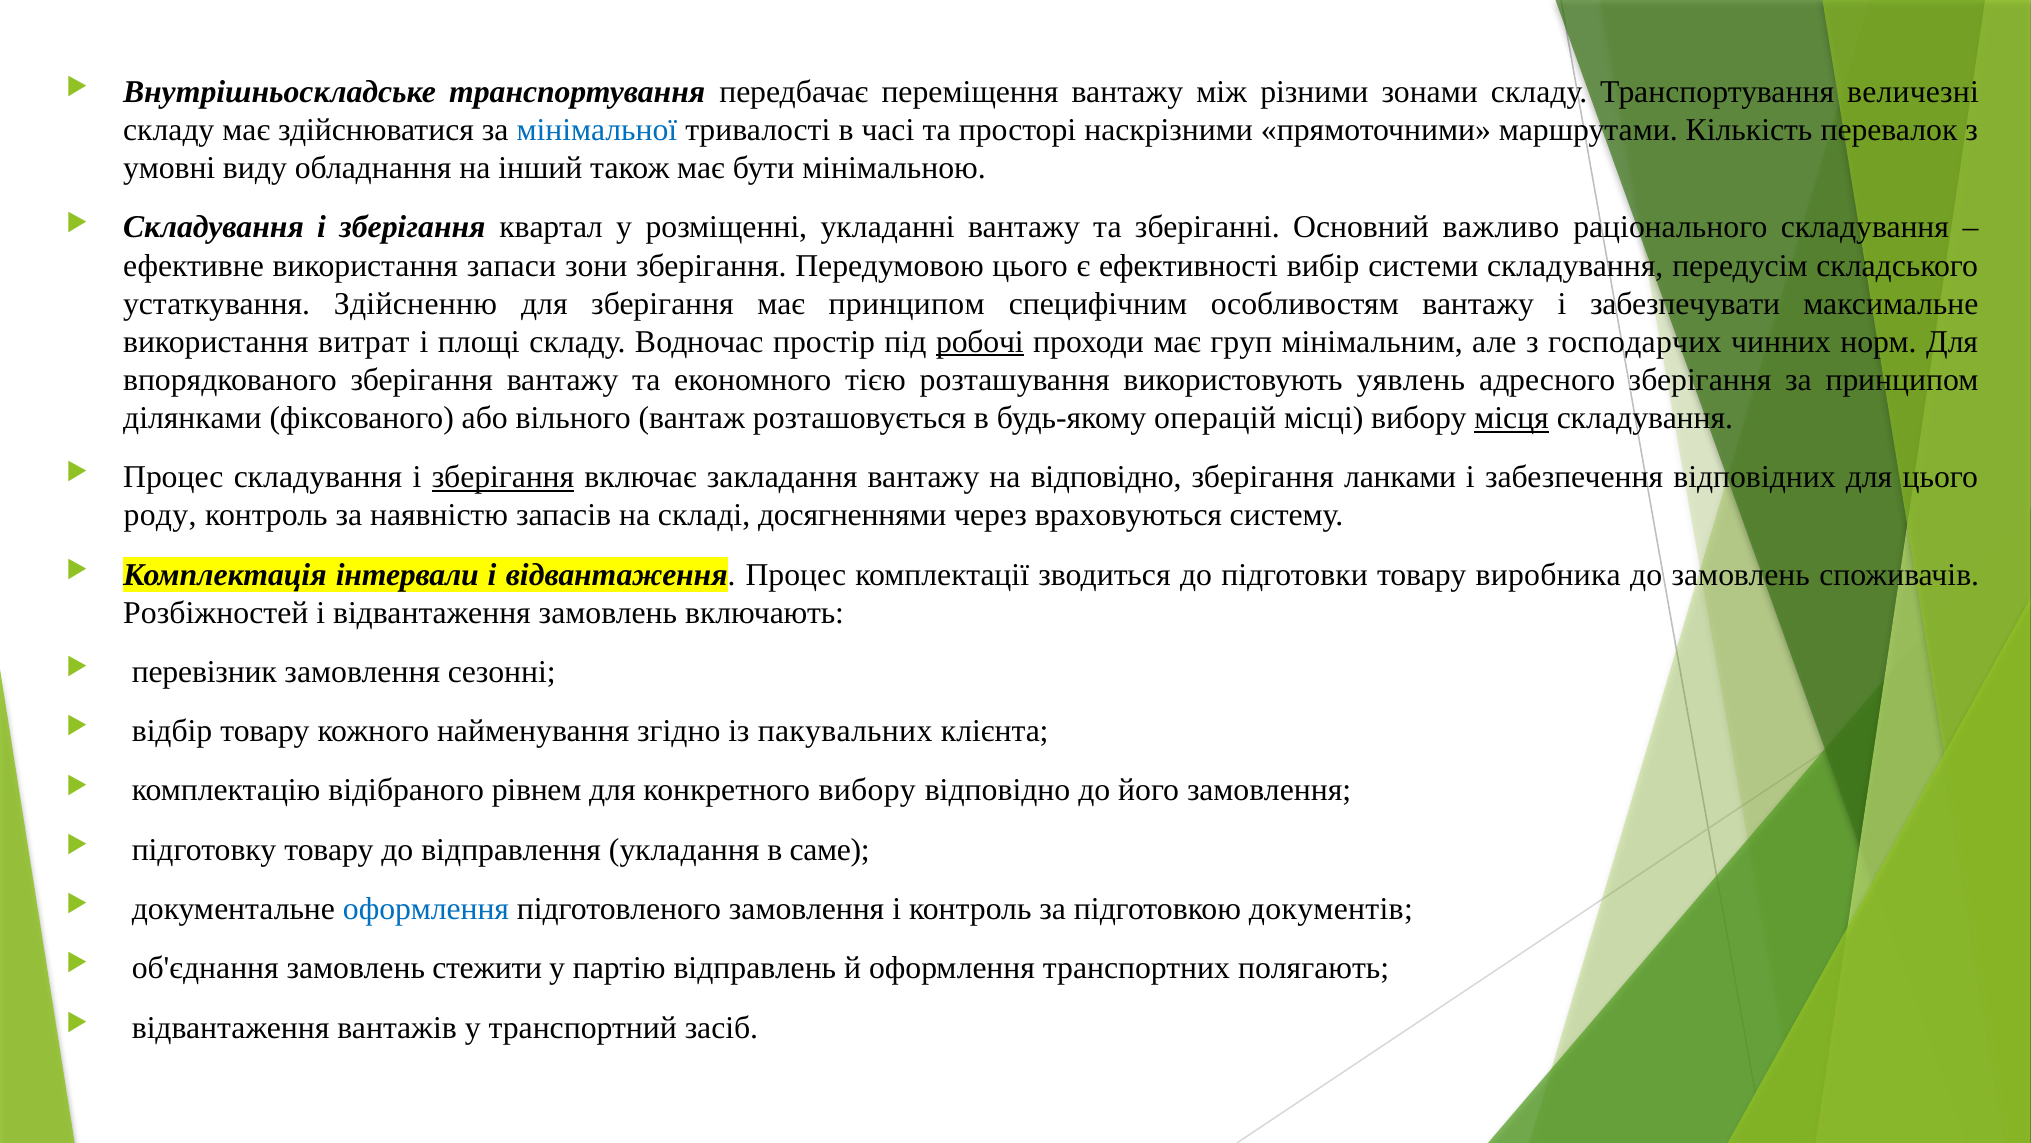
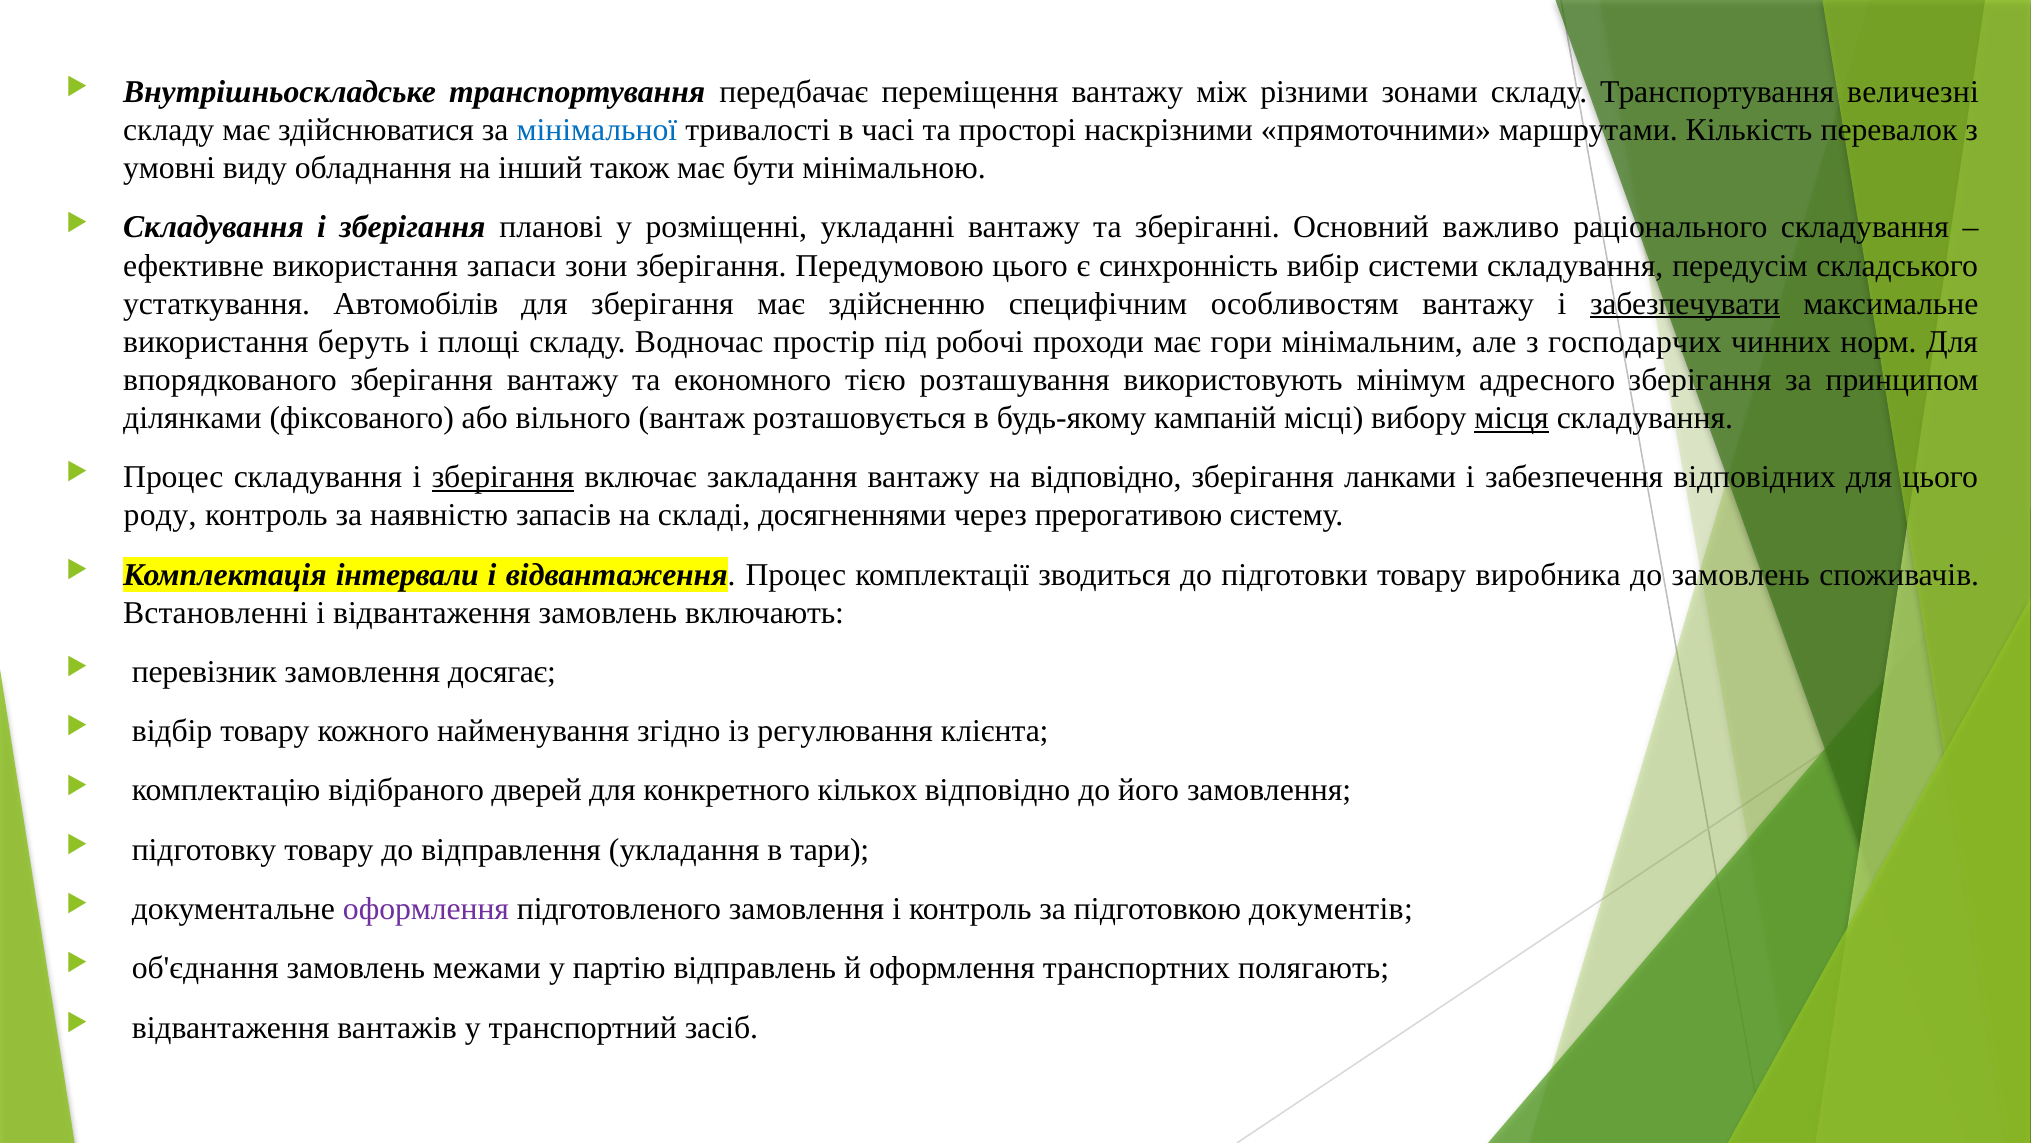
квартал: квартал -> планові
ефективності: ефективності -> синхронність
Здійсненню: Здійсненню -> Автомобілів
має принципом: принципом -> здійсненню
забезпечувати underline: none -> present
витрат: витрат -> беруть
робочі underline: present -> none
груп: груп -> гори
уявлень: уявлень -> мінімум
операцій: операцій -> кампаній
враховуються: враховуються -> прерогативою
Розбіжностей: Розбіжностей -> Встановленні
сезонні: сезонні -> досягає
пакувальних: пакувальних -> регулювання
рівнем: рівнем -> дверей
конкретного вибору: вибору -> кількох
саме: саме -> тари
оформлення at (426, 909) colour: blue -> purple
стежити: стежити -> межами
